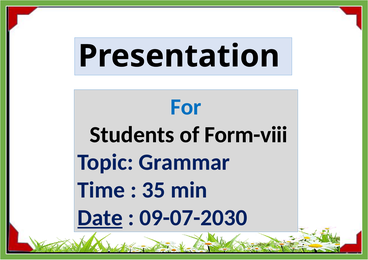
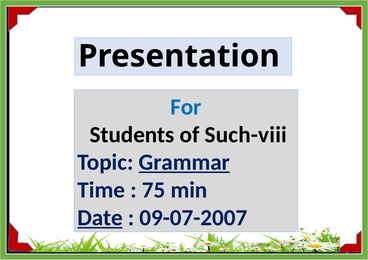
Form-viii: Form-viii -> Such-viii
Grammar underline: none -> present
35: 35 -> 75
09-07-2030: 09-07-2030 -> 09-07-2007
